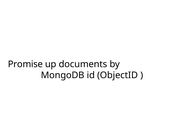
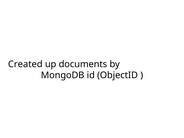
Promise: Promise -> Created
